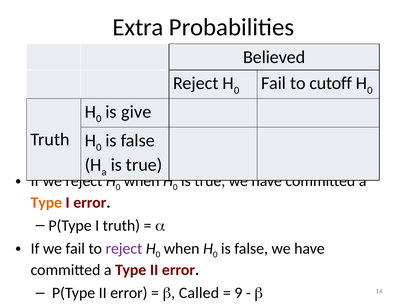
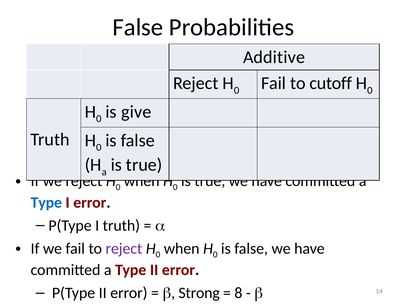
Extra at (138, 27): Extra -> False
Believed: Believed -> Additive
Type at (46, 203) colour: orange -> blue
Called: Called -> Strong
9: 9 -> 8
